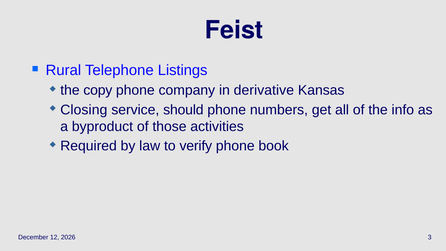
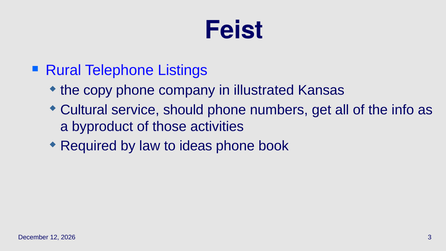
derivative: derivative -> illustrated
Closing: Closing -> Cultural
verify: verify -> ideas
